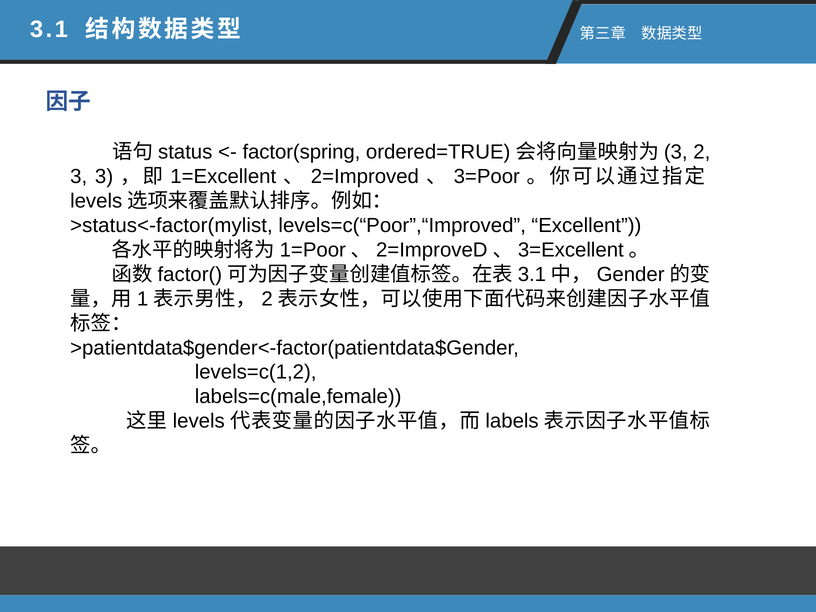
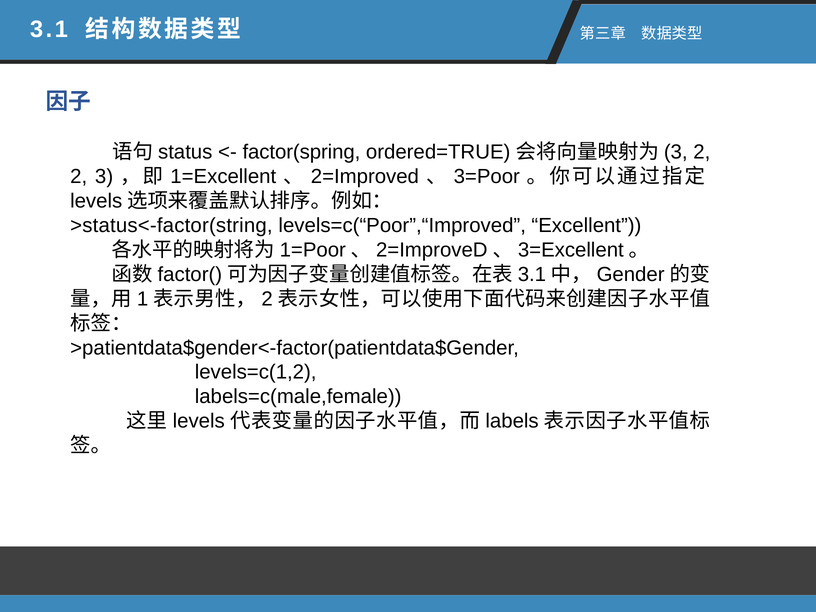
3 at (79, 176): 3 -> 2
>status<-factor(mylist: >status<-factor(mylist -> >status<-factor(string
